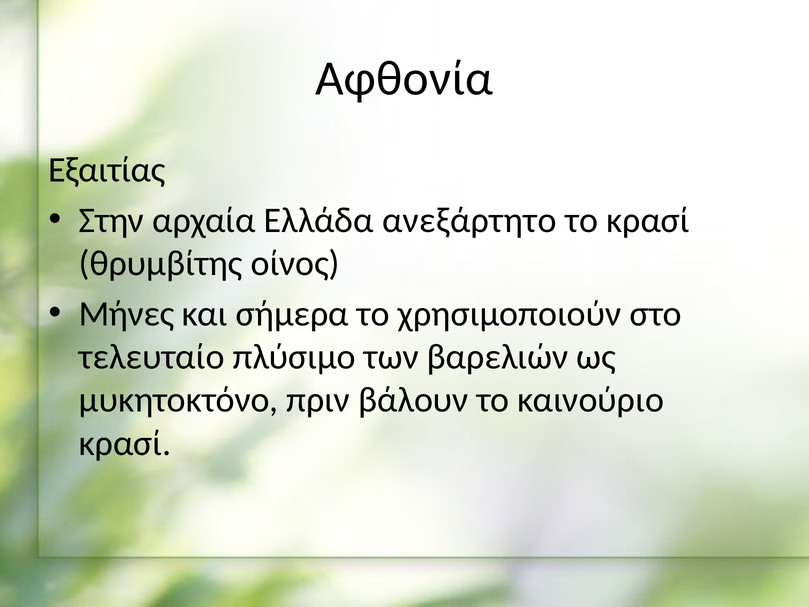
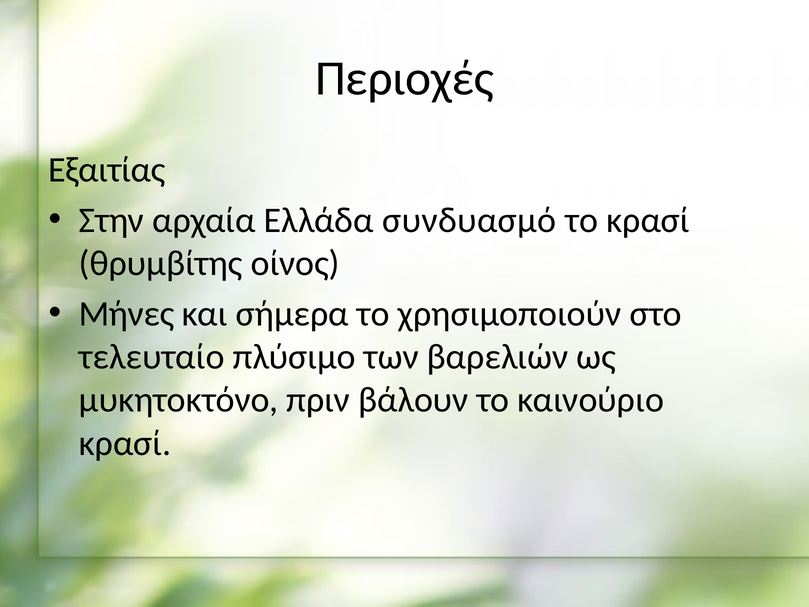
Αφθονία: Αφθονία -> Περιοχές
ανεξάρτητο: ανεξάρτητο -> συνδυασμό
